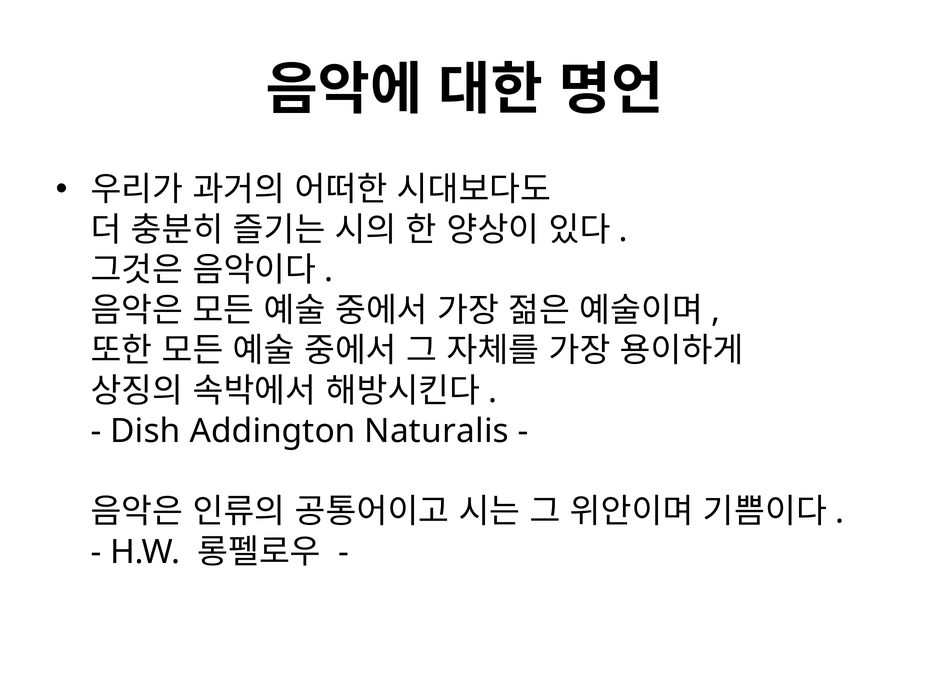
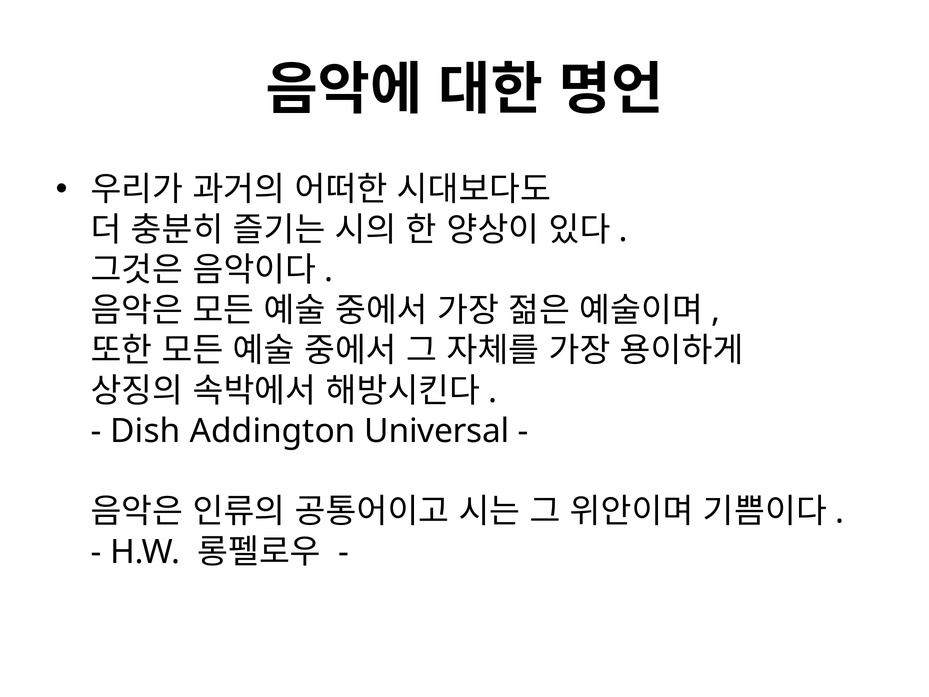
Naturalis: Naturalis -> Universal
